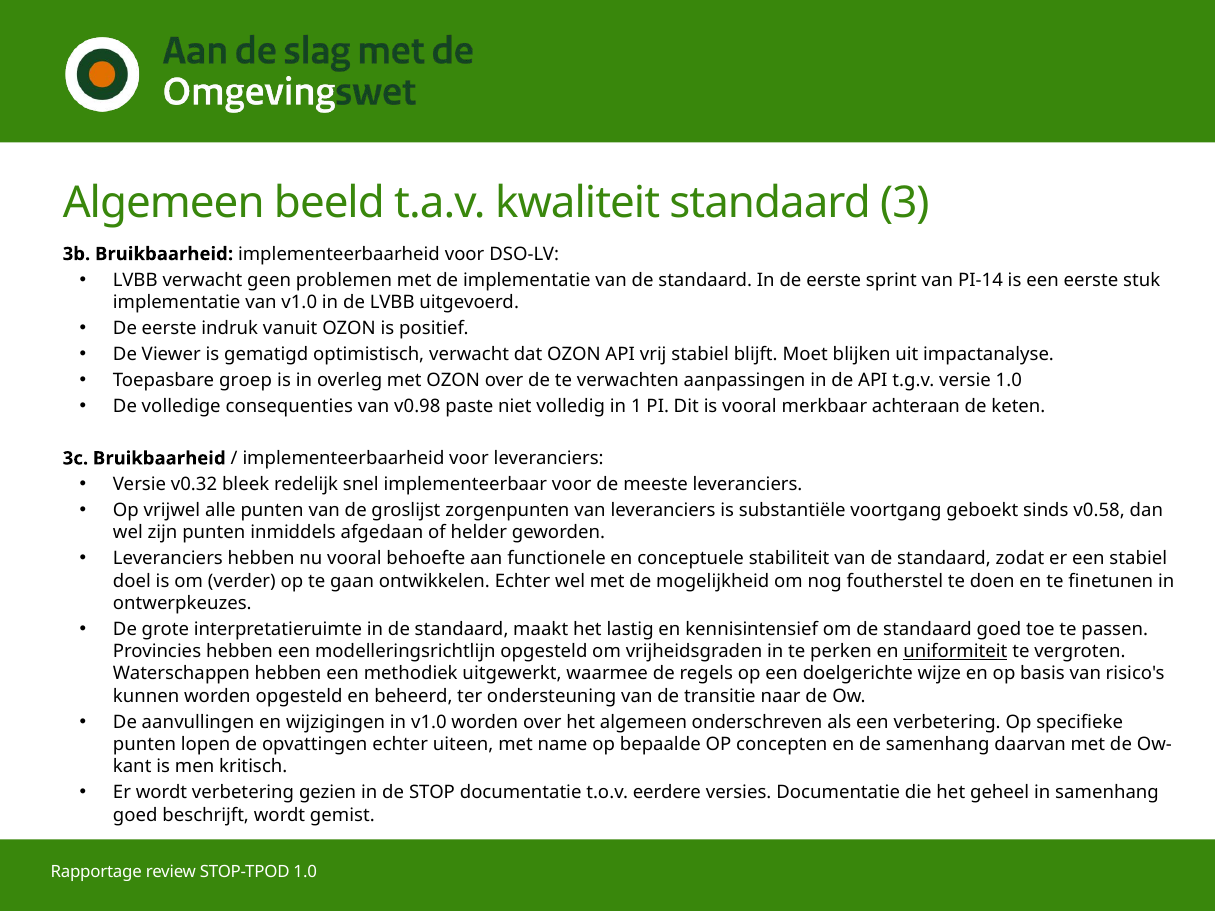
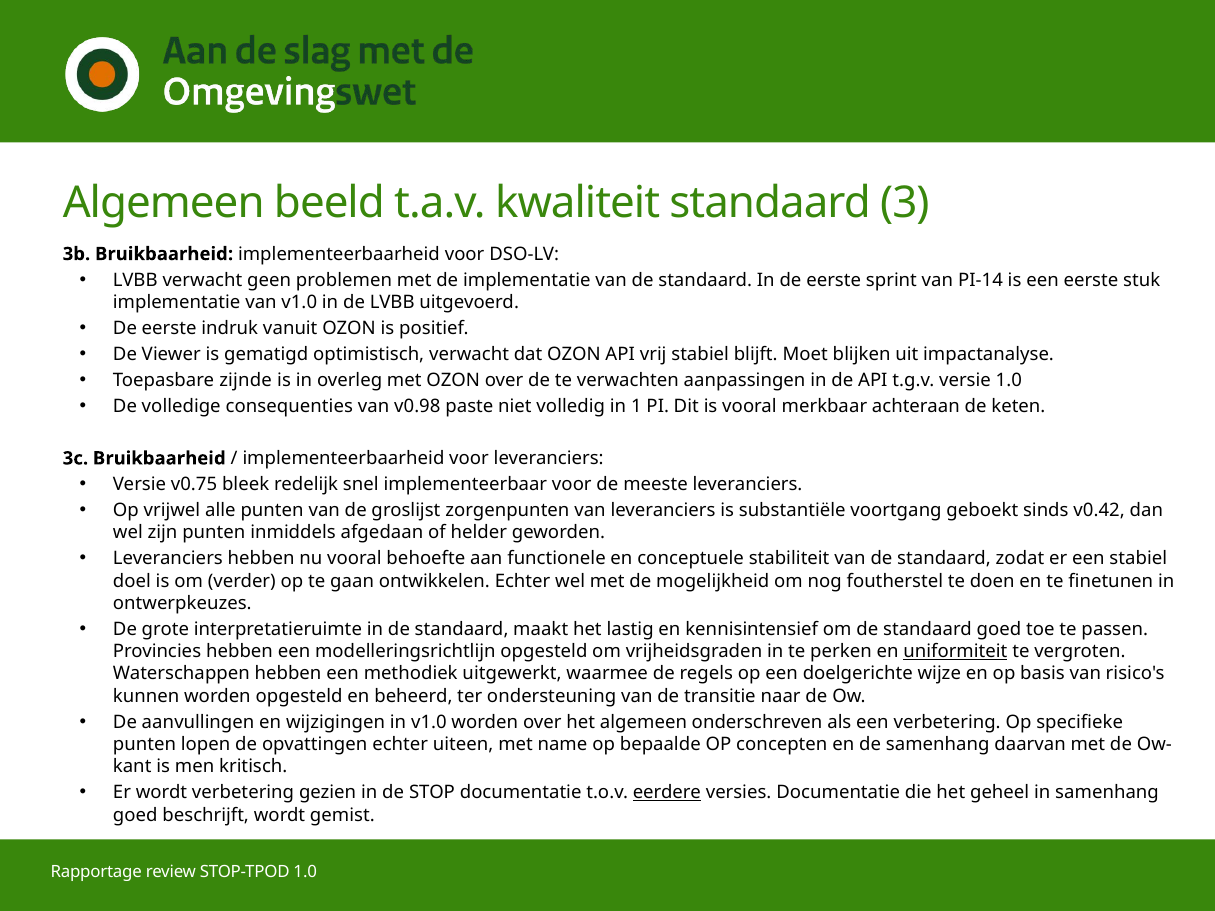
groep: groep -> zijnde
v0.32: v0.32 -> v0.75
v0.58: v0.58 -> v0.42
eerdere underline: none -> present
